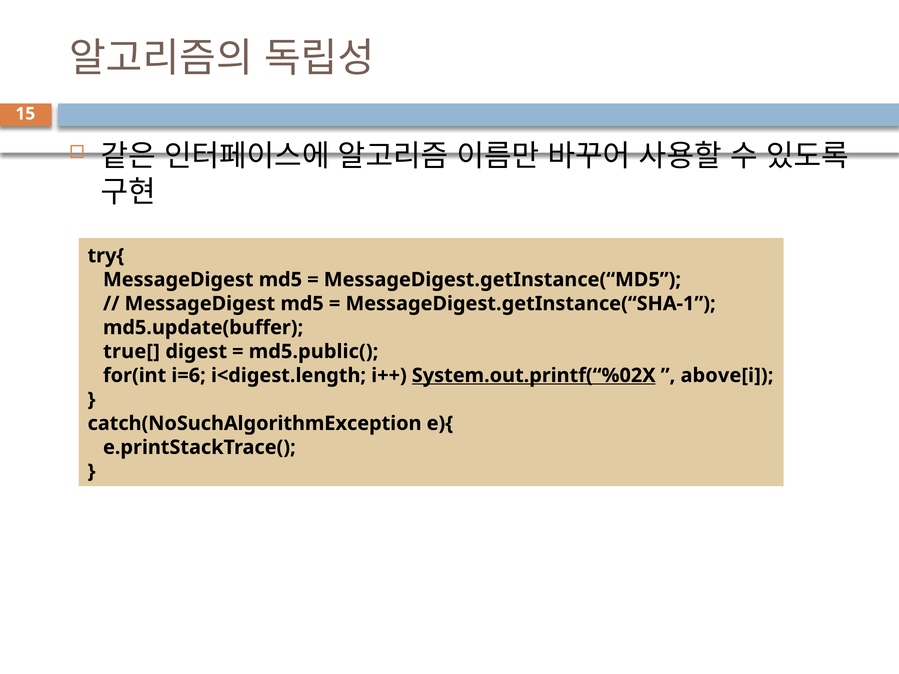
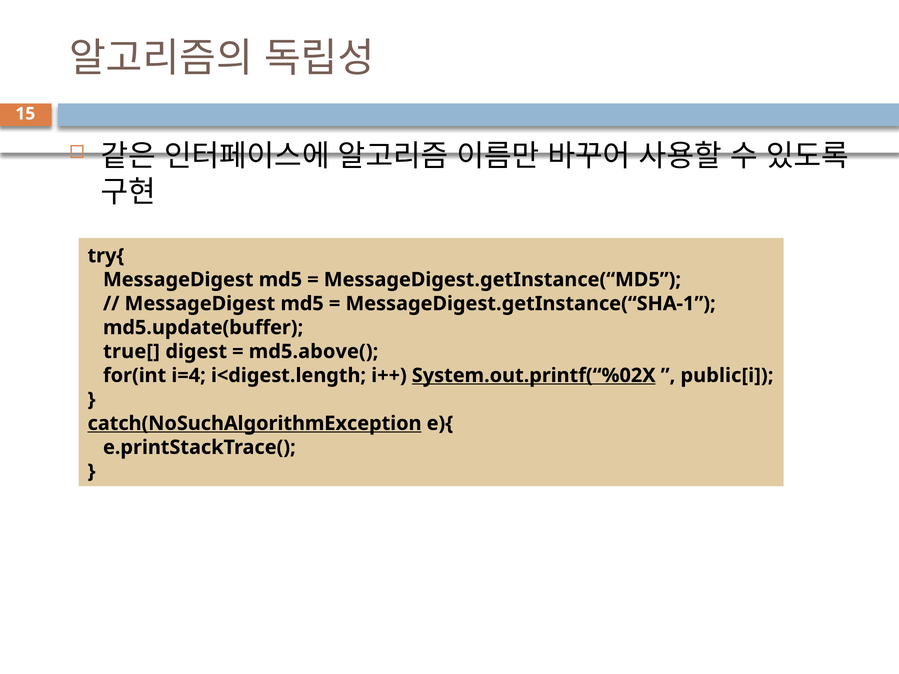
md5.public(: md5.public( -> md5.above(
i=6: i=6 -> i=4
above[i: above[i -> public[i
catch(NoSuchAlgorithmException underline: none -> present
